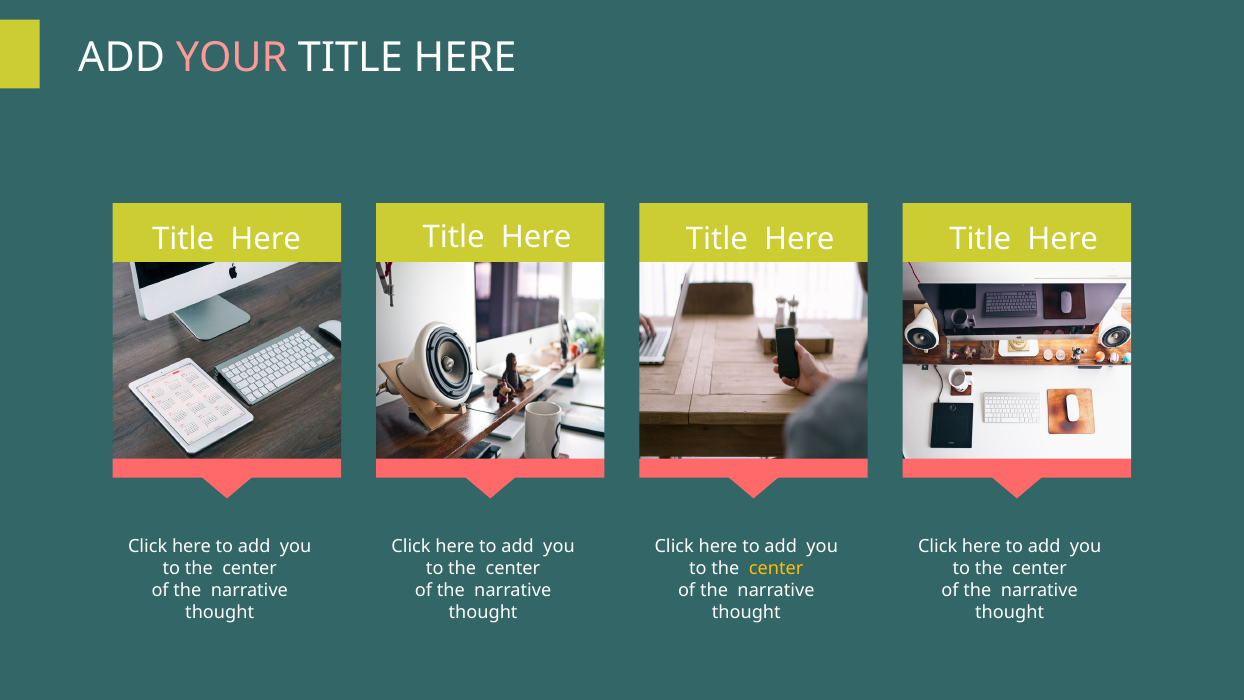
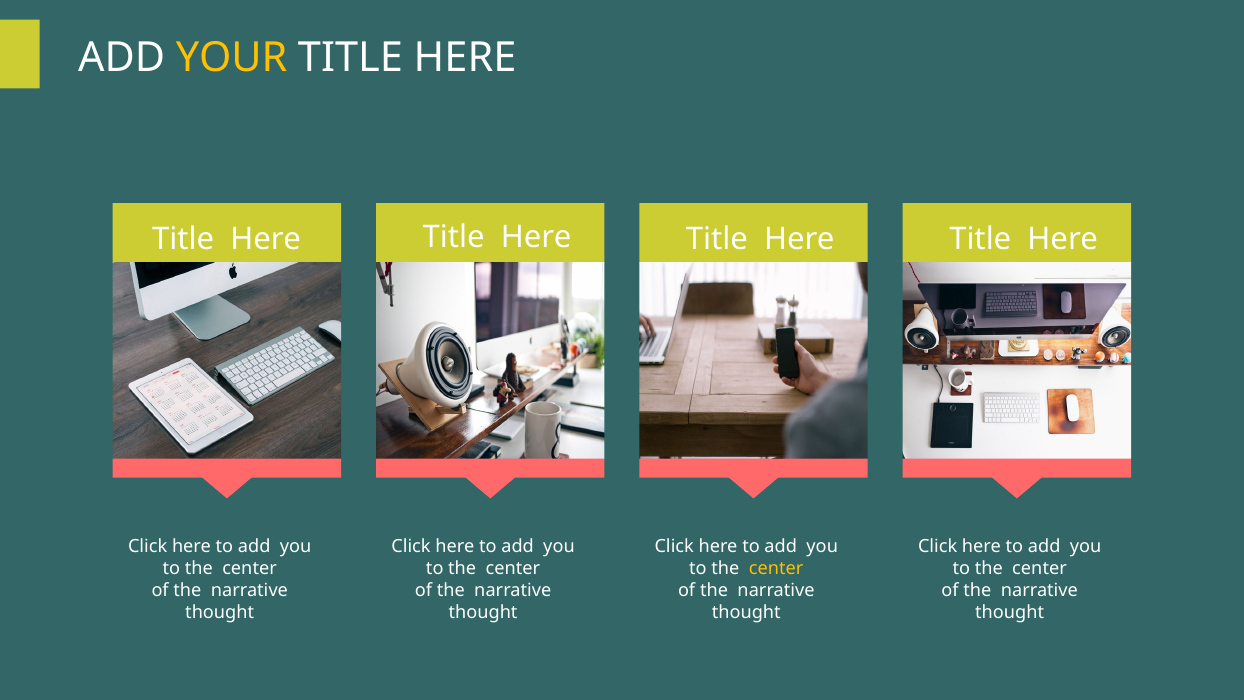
YOUR colour: pink -> yellow
